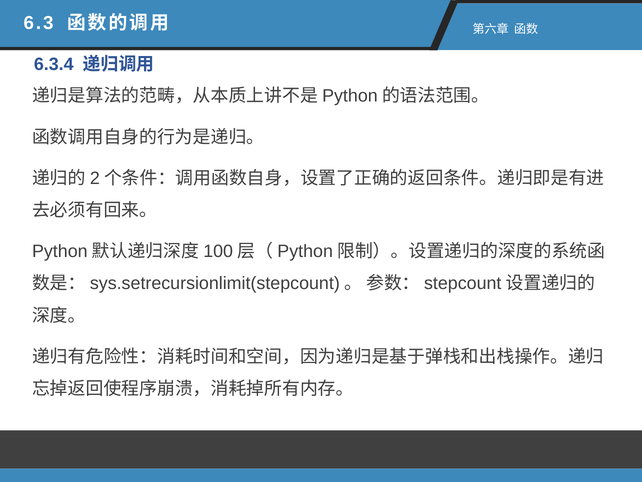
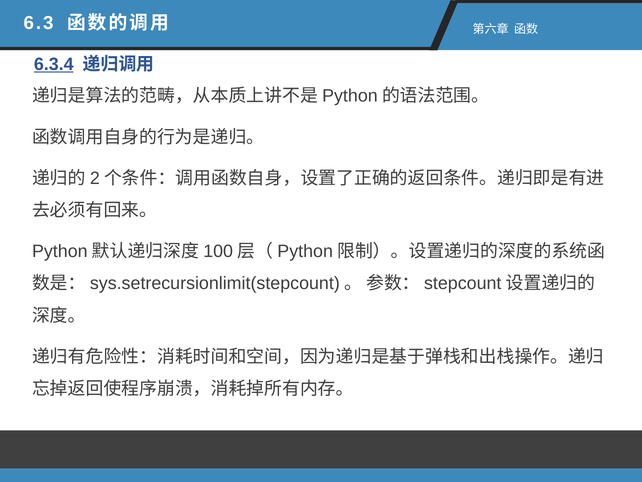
6.3.4 underline: none -> present
